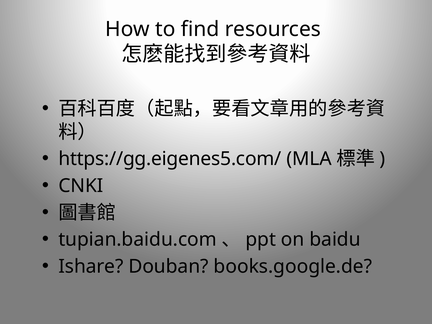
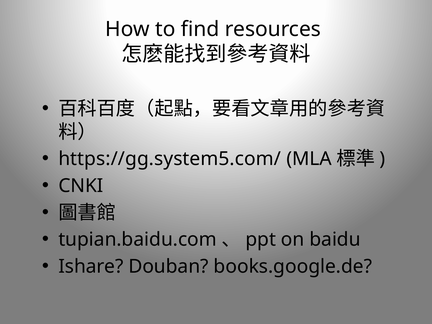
https://gg.eigenes5.com/: https://gg.eigenes5.com/ -> https://gg.system5.com/
